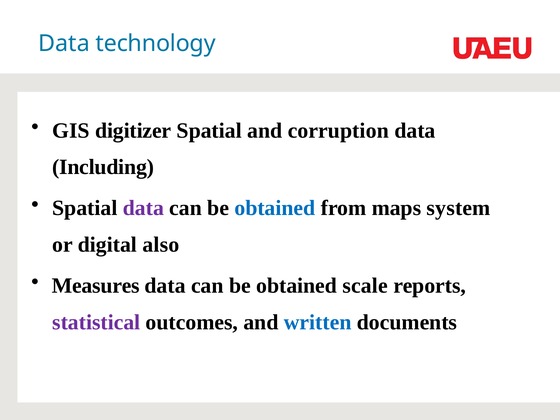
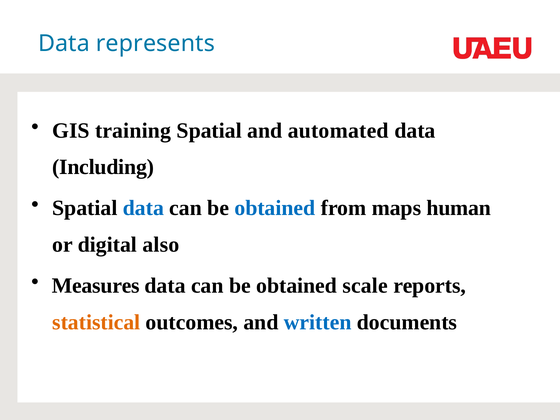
technology: technology -> represents
digitizer: digitizer -> training
corruption: corruption -> automated
data at (143, 208) colour: purple -> blue
system: system -> human
statistical colour: purple -> orange
